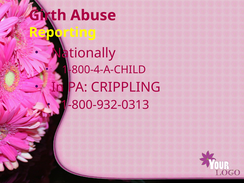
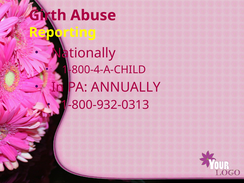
CRIPPLING: CRIPPLING -> ANNUALLY
